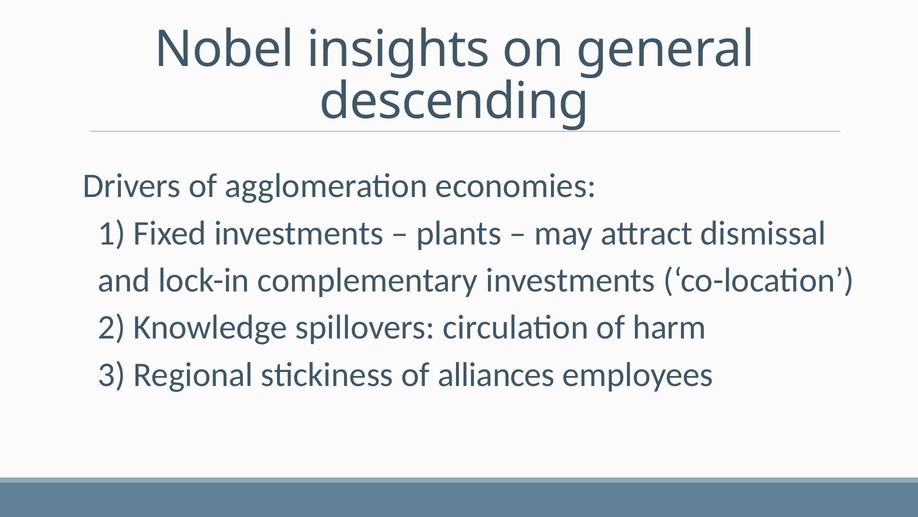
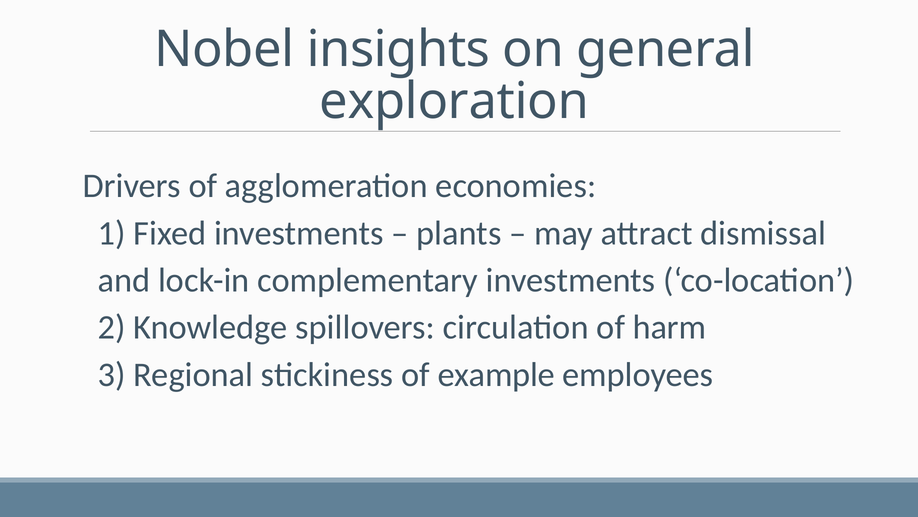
descending: descending -> exploration
alliances: alliances -> example
